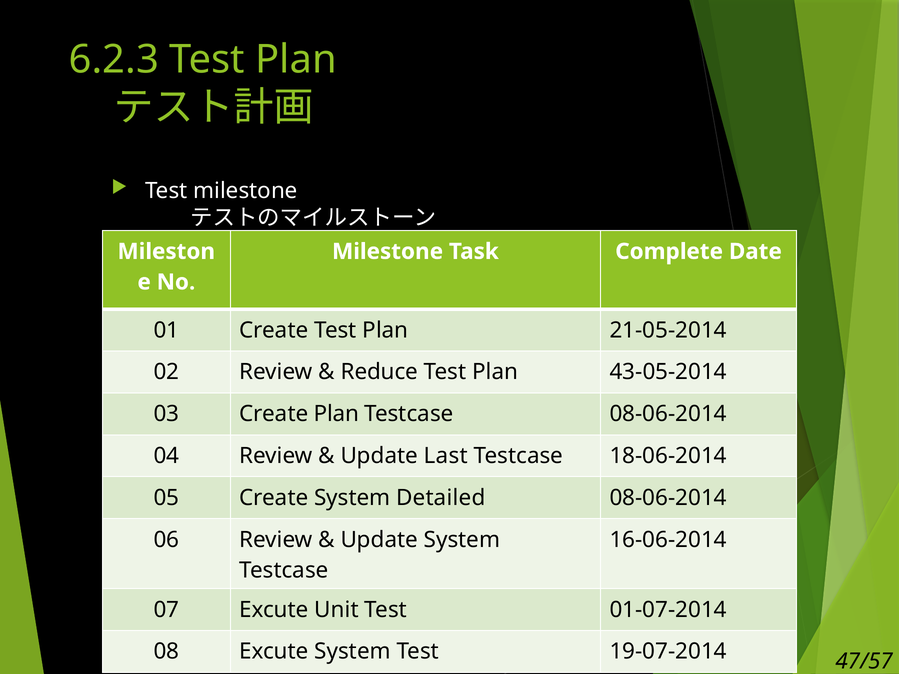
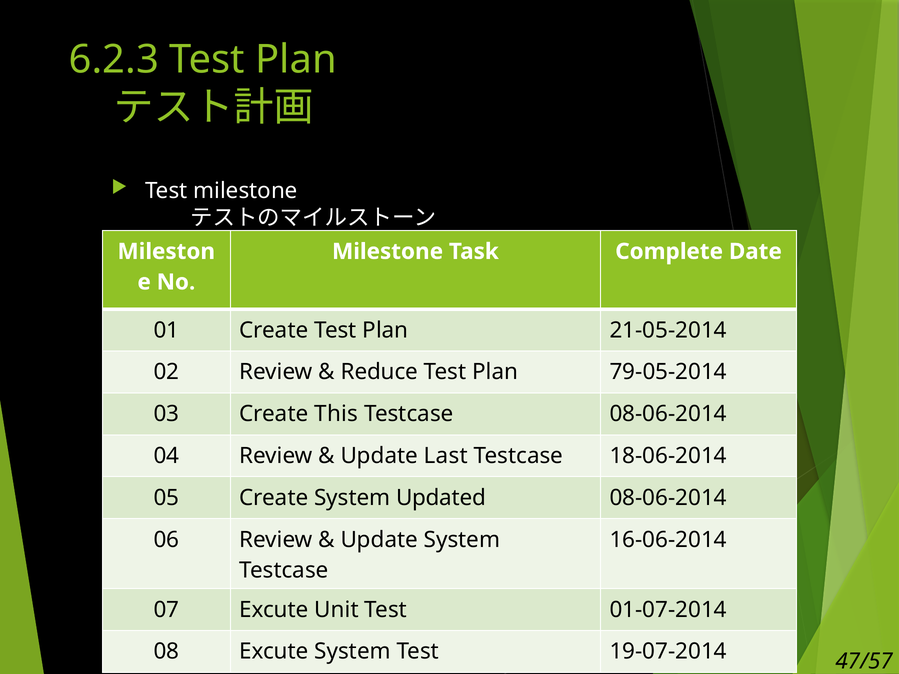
43-05-2014: 43-05-2014 -> 79-05-2014
Create Plan: Plan -> This
Detailed: Detailed -> Updated
